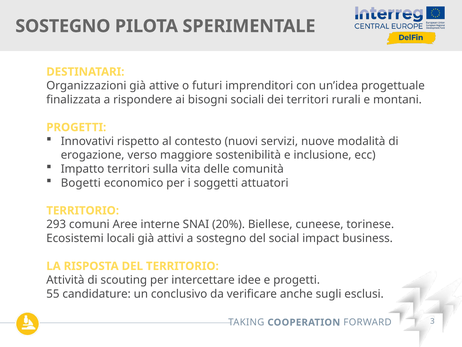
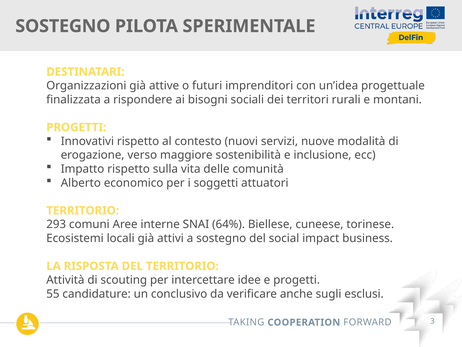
Impatto territori: territori -> rispetto
Bogetti: Bogetti -> Alberto
20%: 20% -> 64%
